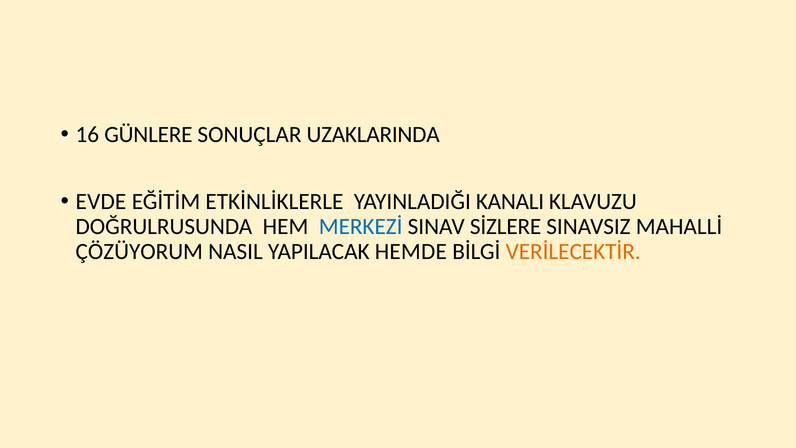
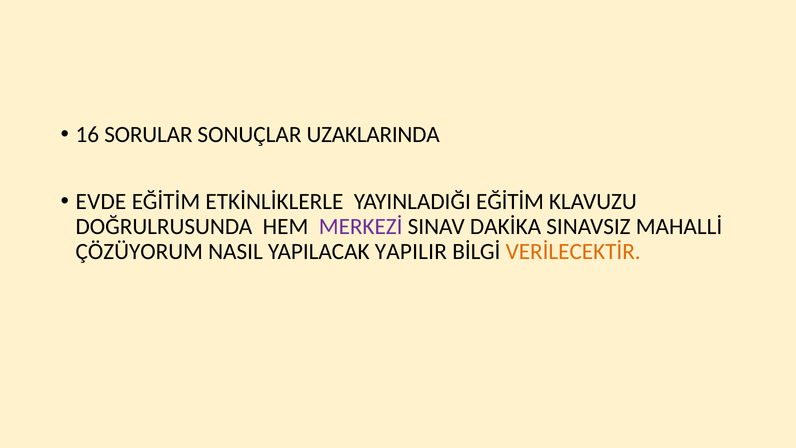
GÜNLERE: GÜNLERE -> SORULAR
YAYINLADIĞI KANALI: KANALI -> EĞİTİM
MERKEZİ colour: blue -> purple
SİZLERE: SİZLERE -> DAKİKA
HEMDE: HEMDE -> YAPILIR
